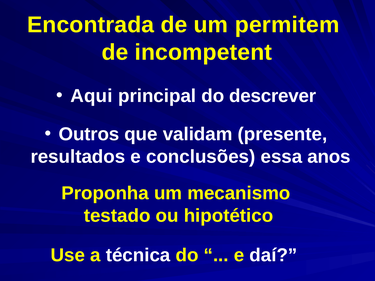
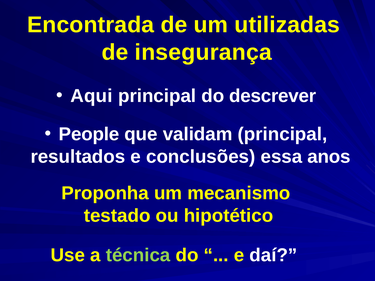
permitem: permitem -> utilizadas
incompetent: incompetent -> insegurança
Outros: Outros -> People
validam presente: presente -> principal
técnica colour: white -> light green
